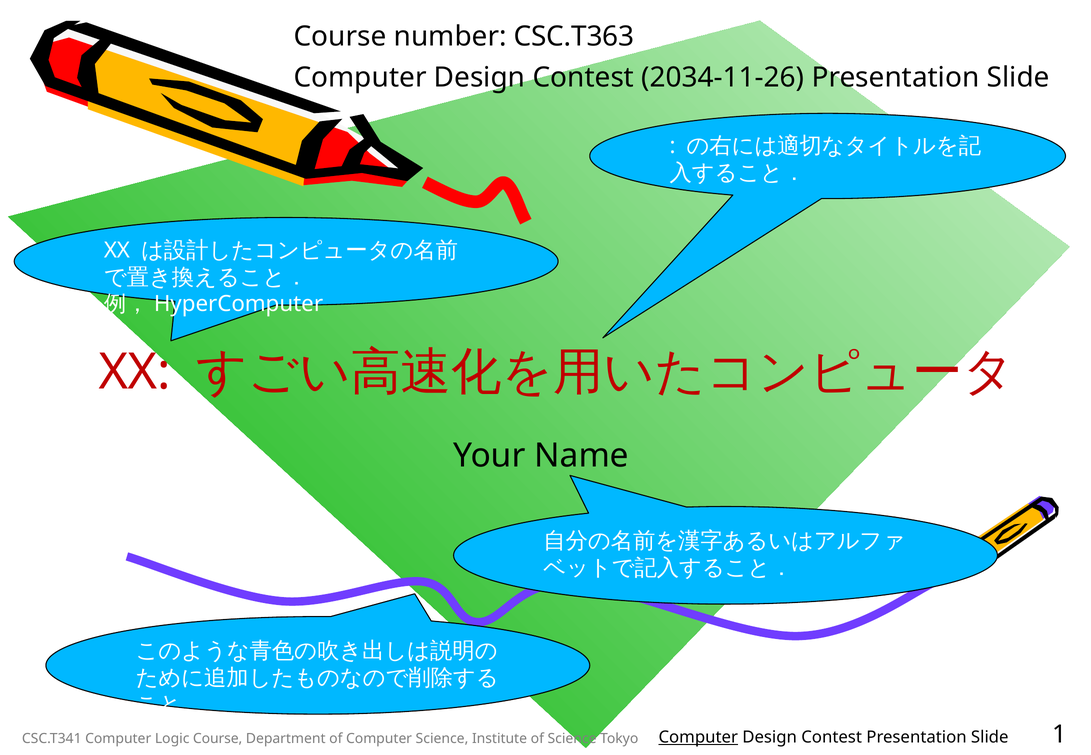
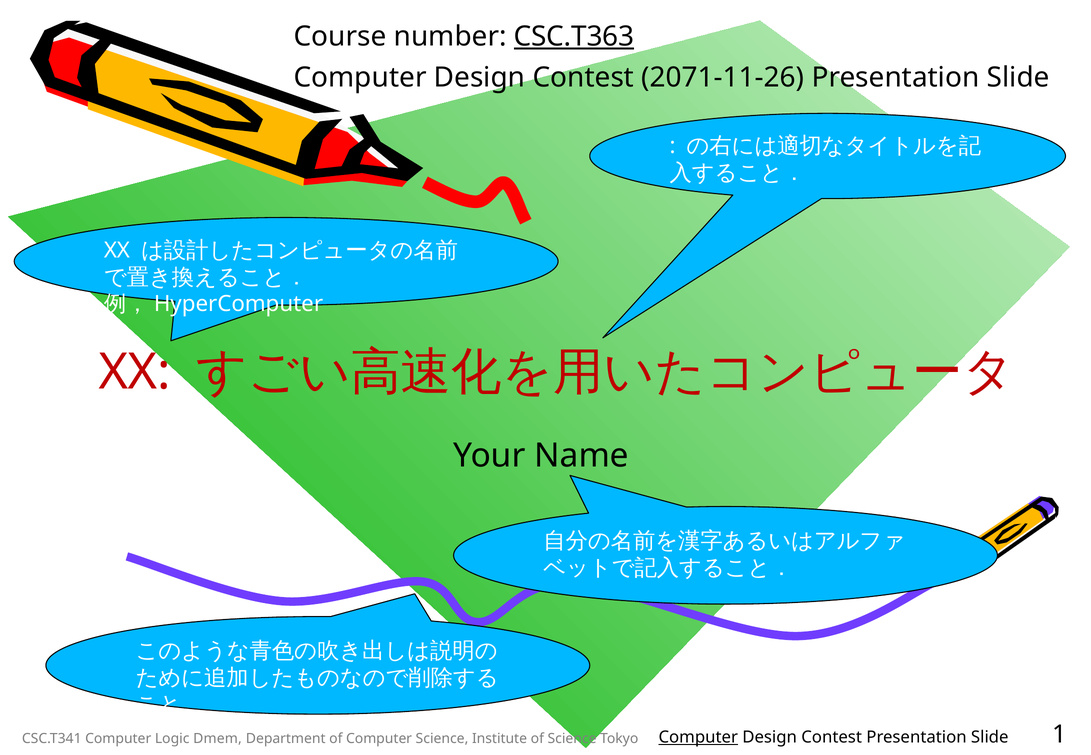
CSC.T363 underline: none -> present
2034-11-26: 2034-11-26 -> 2071-11-26
Course at (218, 739): Course -> Dmem
